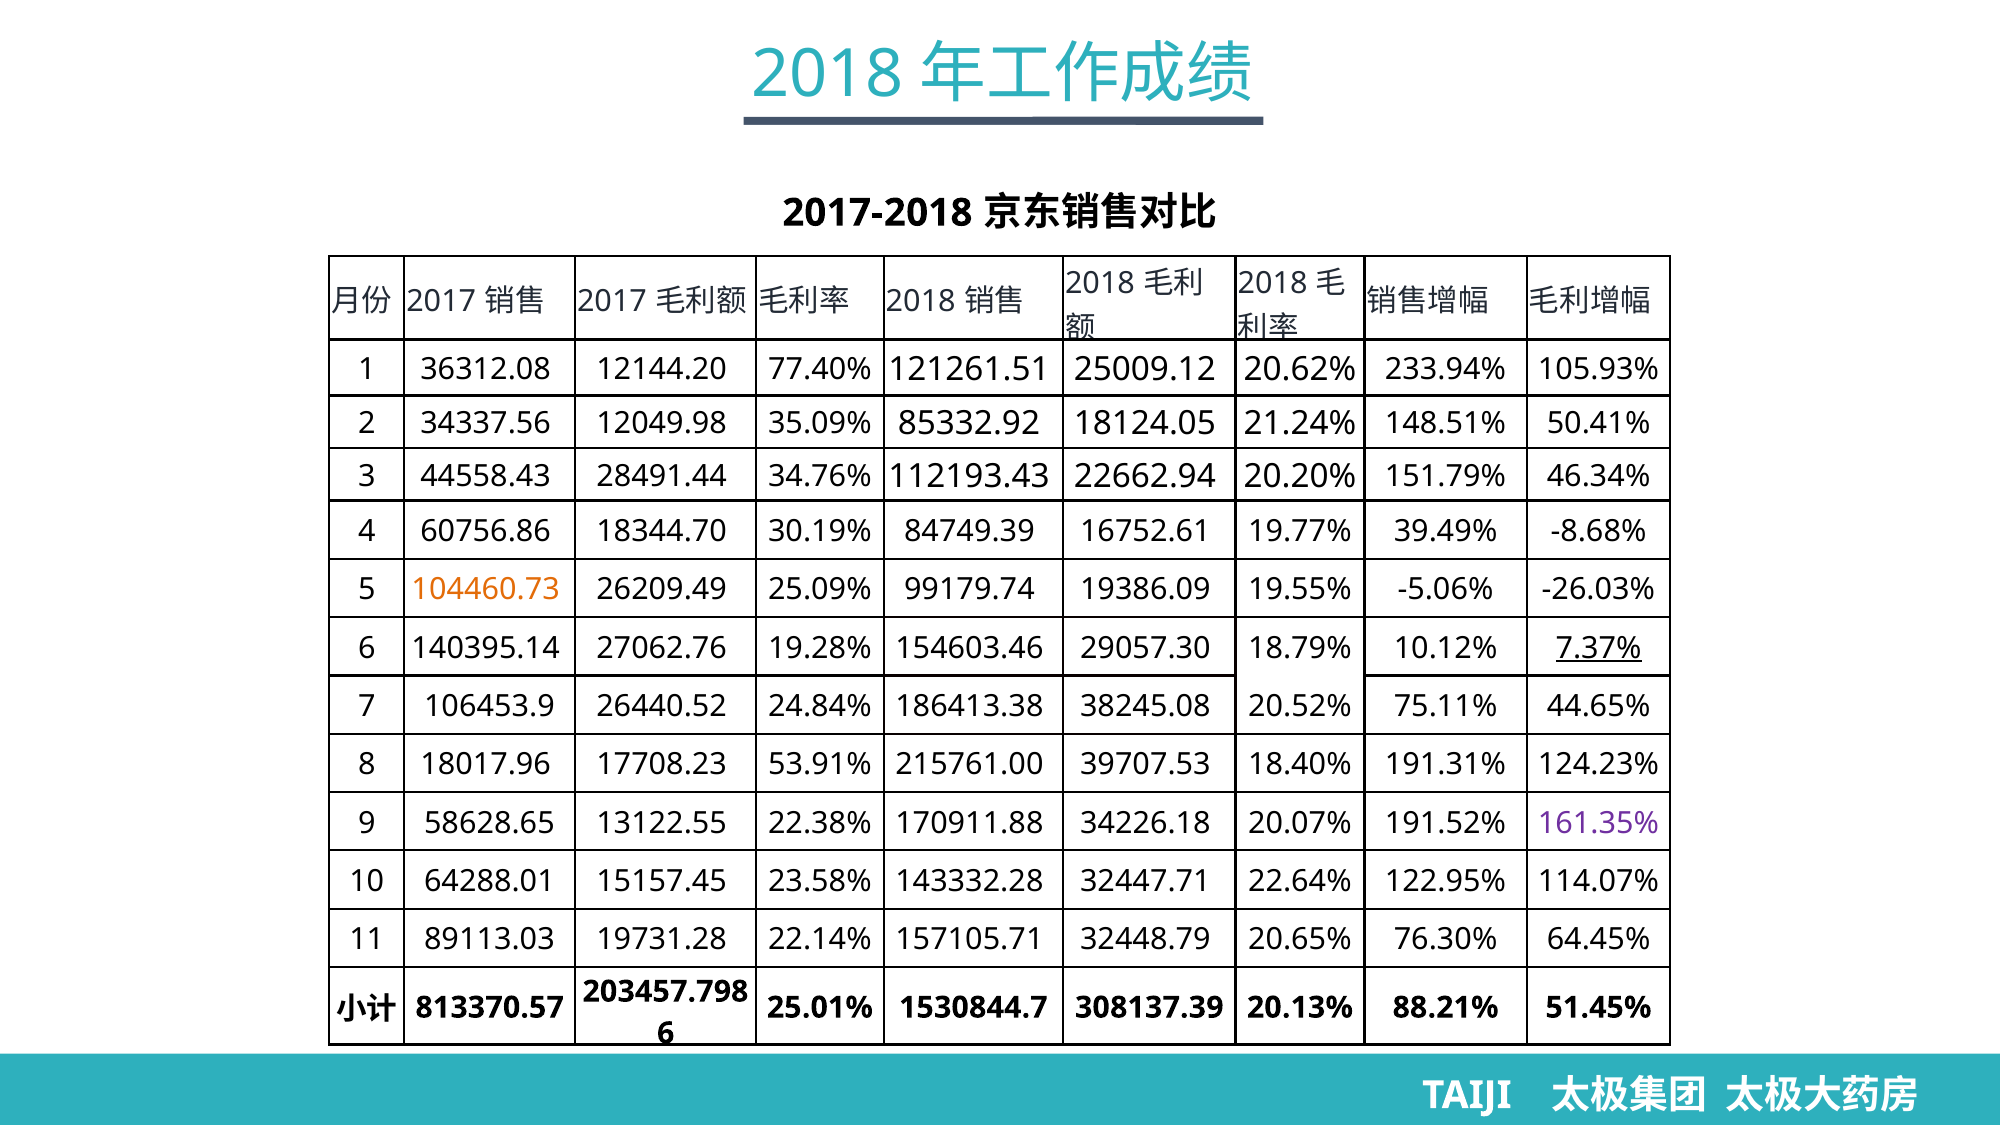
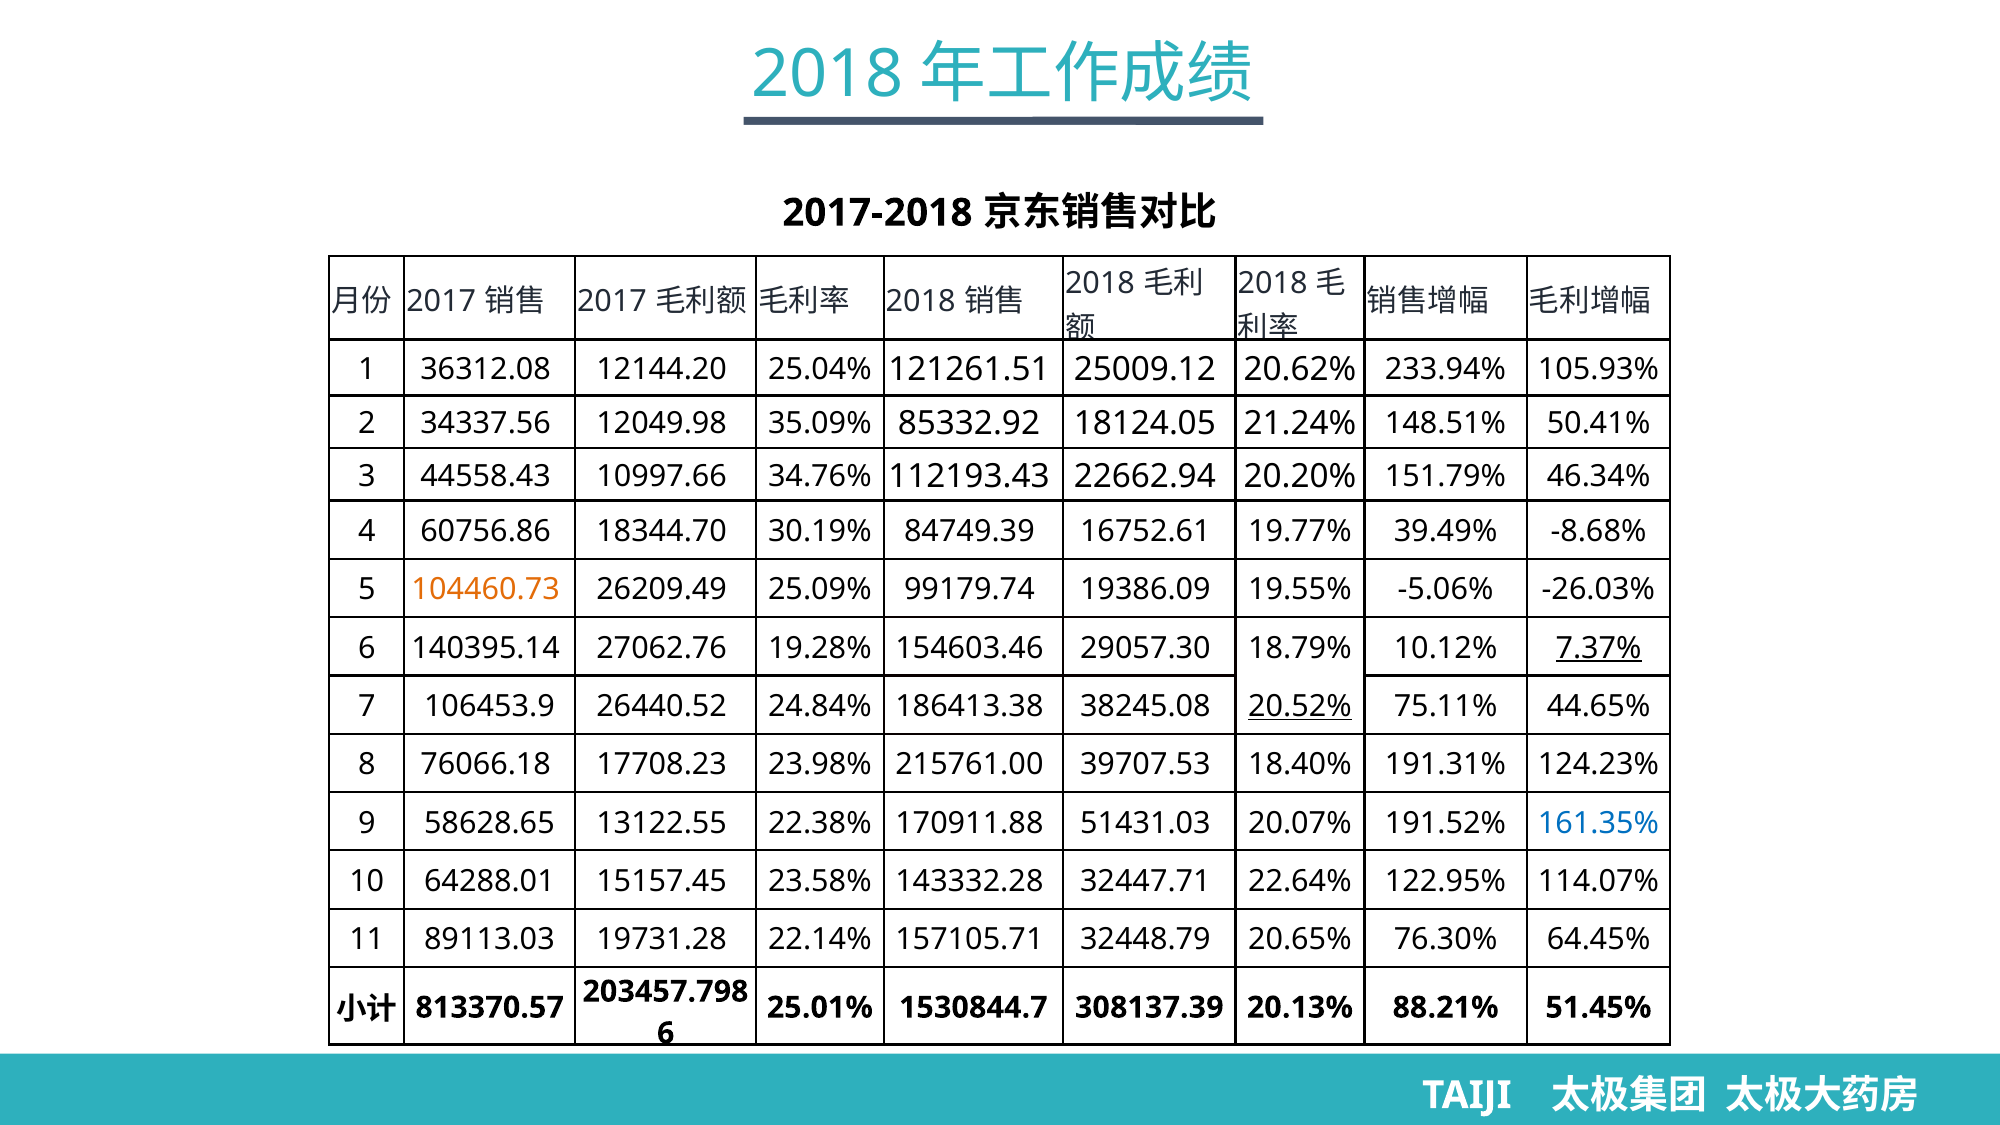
77.40%: 77.40% -> 25.04%
28491.44: 28491.44 -> 10997.66
20.52% underline: none -> present
18017.96: 18017.96 -> 76066.18
53.91%: 53.91% -> 23.98%
34226.18: 34226.18 -> 51431.03
161.35% colour: purple -> blue
